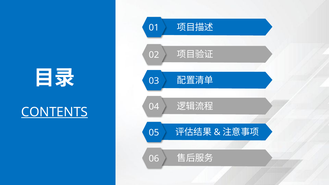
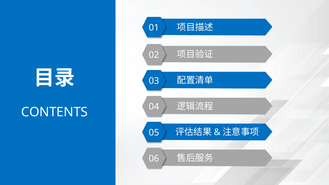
CONTENTS underline: present -> none
